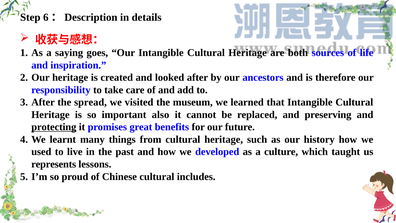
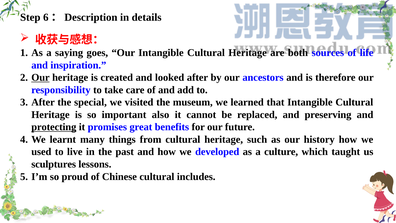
Our at (40, 77) underline: none -> present
spread: spread -> special
represents: represents -> sculptures
